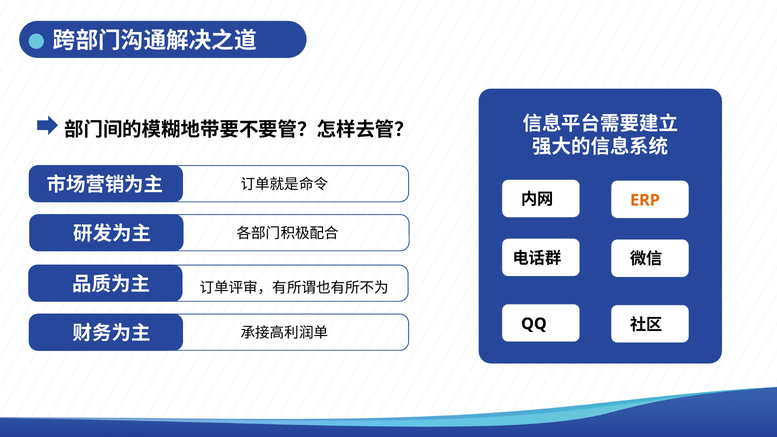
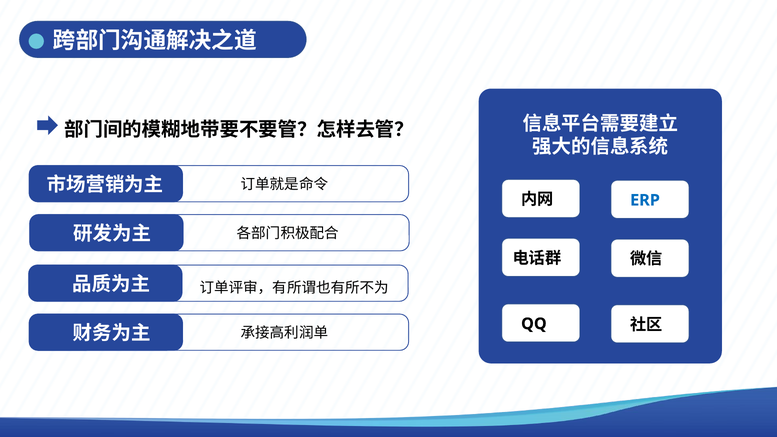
ERP colour: orange -> blue
